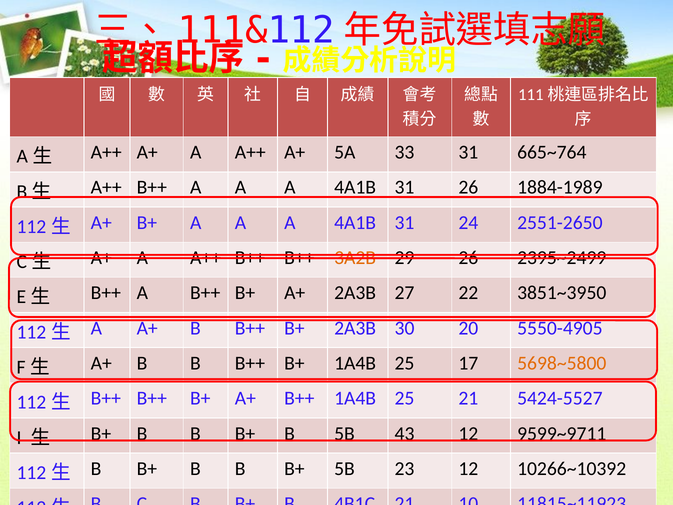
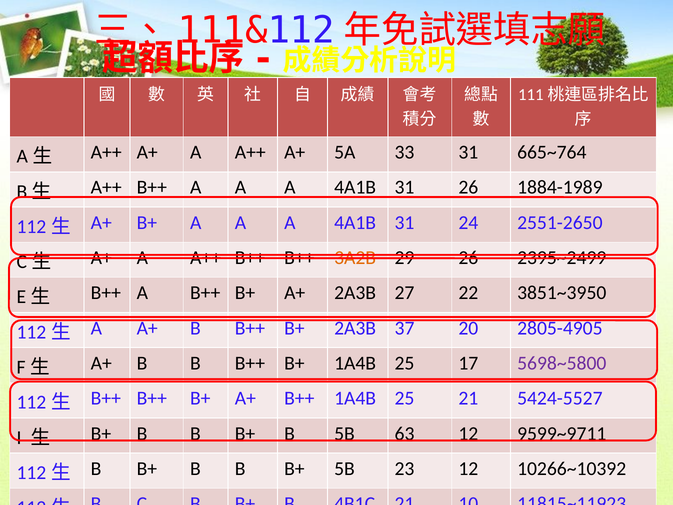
30: 30 -> 37
5550-4905: 5550-4905 -> 2805-4905
5698~5800 colour: orange -> purple
43: 43 -> 63
